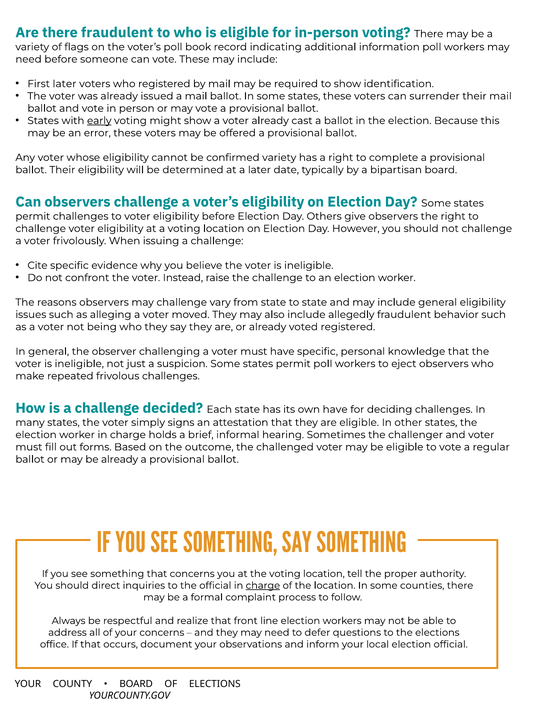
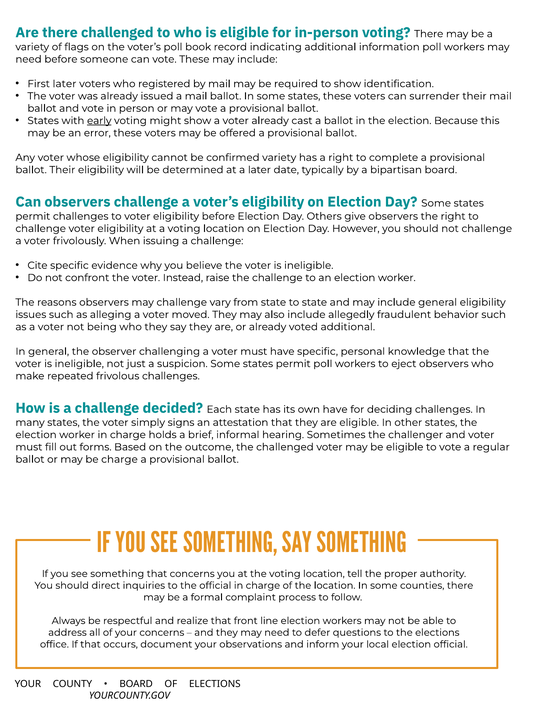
there fraudulent: fraudulent -> challenged
voted registered: registered -> additional
be already: already -> charge
charge at (263, 586) underline: present -> none
